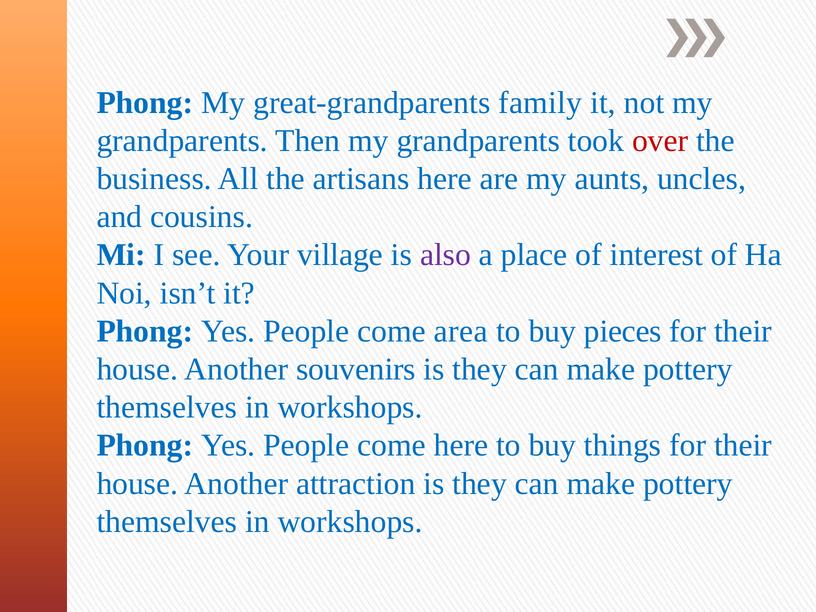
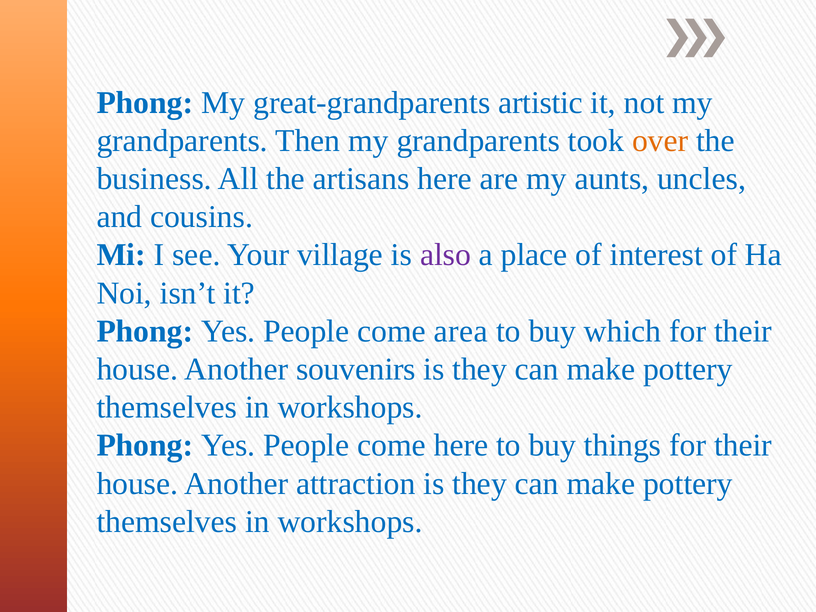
family: family -> artistic
over colour: red -> orange
pieces: pieces -> which
